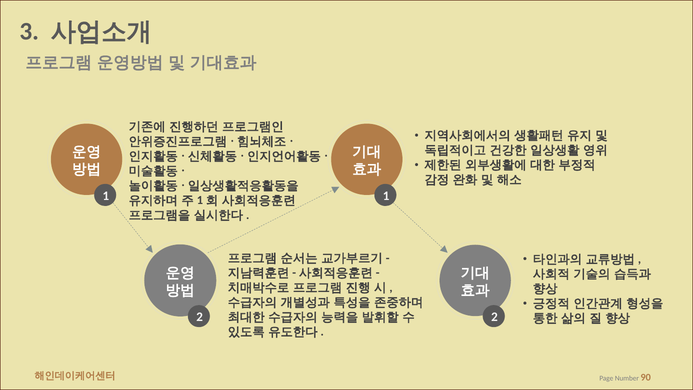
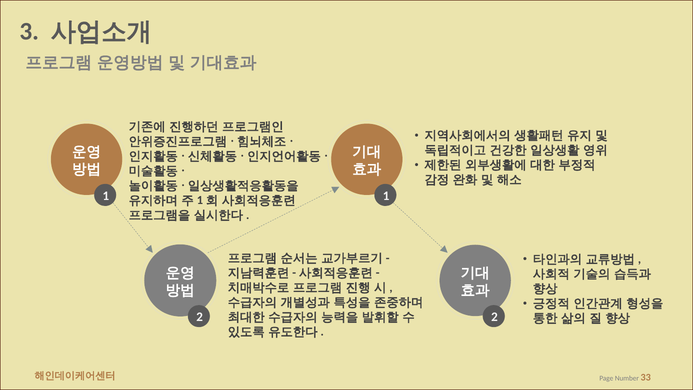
90: 90 -> 33
